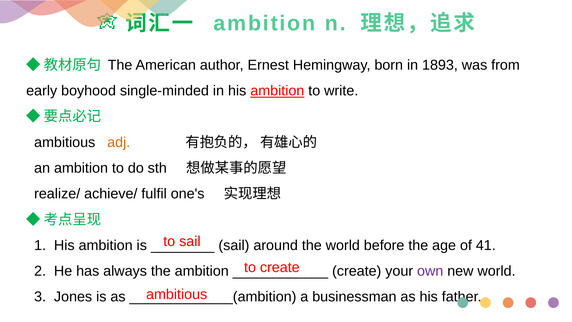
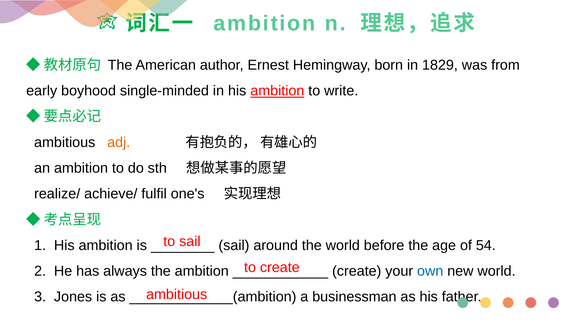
1893: 1893 -> 1829
41: 41 -> 54
own colour: purple -> blue
